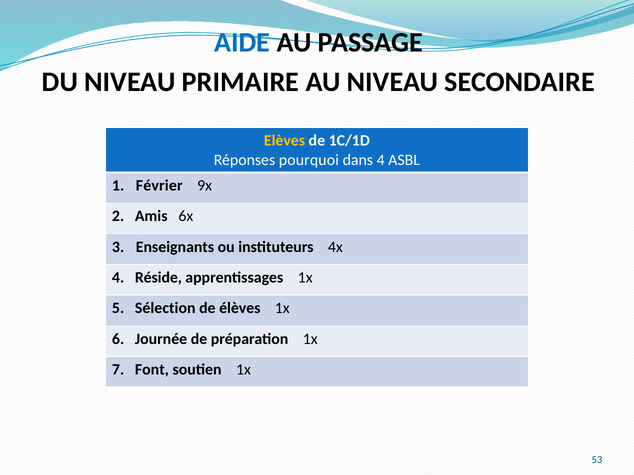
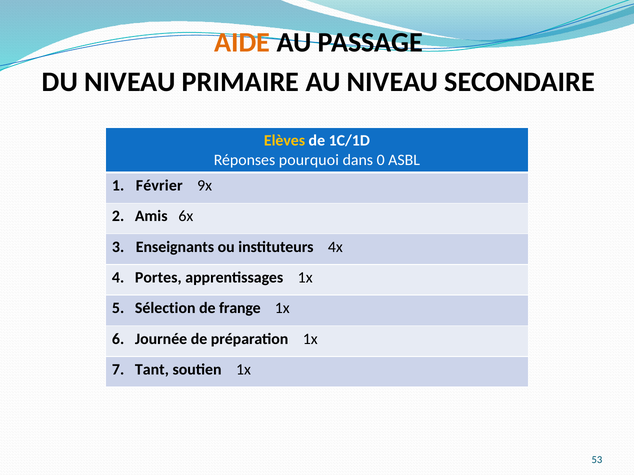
AIDE colour: blue -> orange
dans 4: 4 -> 0
Réside: Réside -> Portes
élèves: élèves -> frange
Font: Font -> Tant
